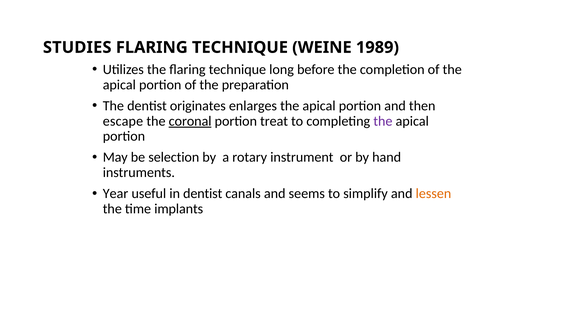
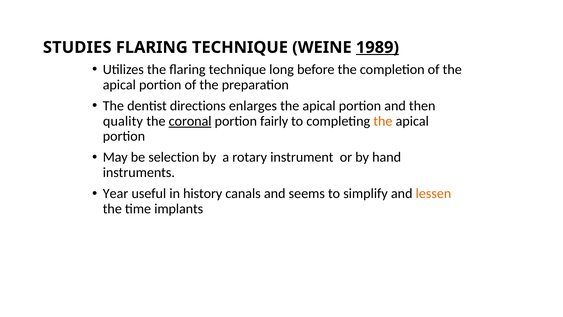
1989 underline: none -> present
originates: originates -> directions
escape: escape -> quality
treat: treat -> fairly
the at (383, 121) colour: purple -> orange
in dentist: dentist -> history
